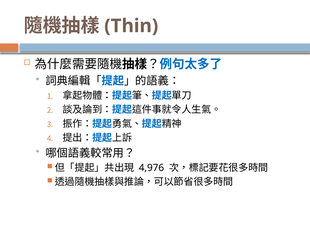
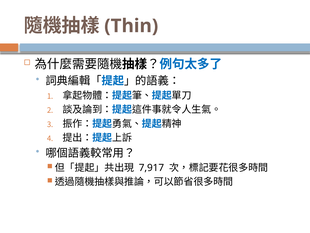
4,976: 4,976 -> 7,917
